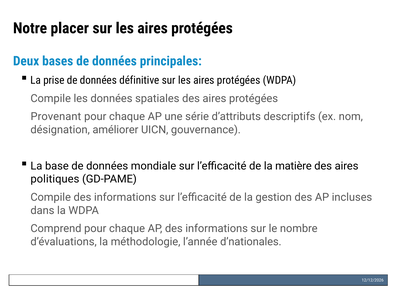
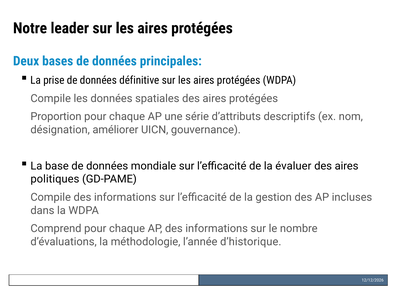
placer: placer -> leader
Provenant: Provenant -> Proportion
matière: matière -> évaluer
d’nationales: d’nationales -> d’historique
